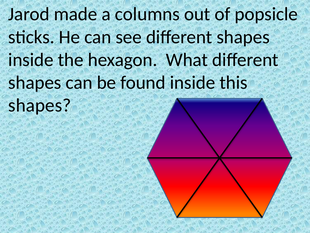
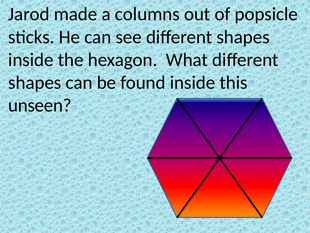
shapes at (40, 105): shapes -> unseen
